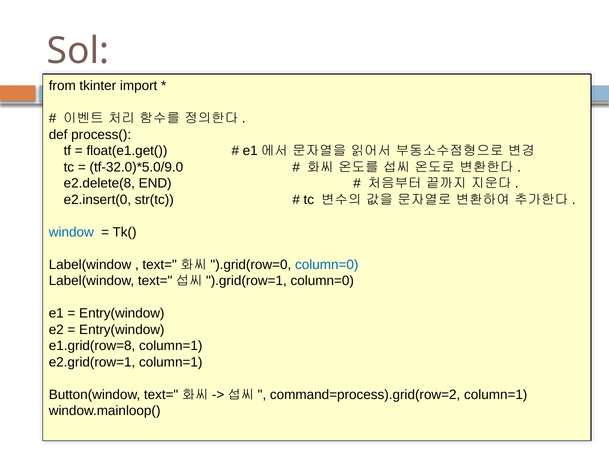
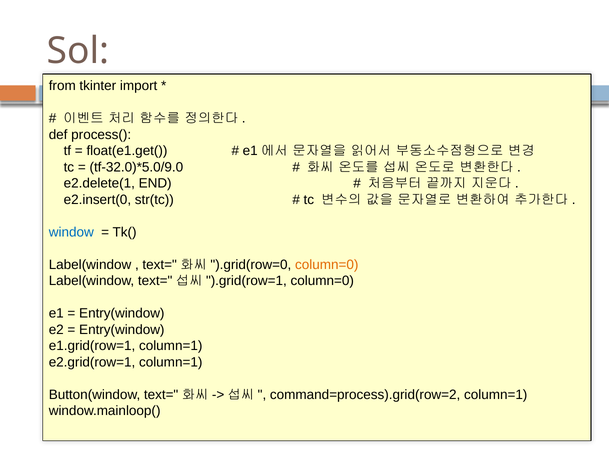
e2.delete(8: e2.delete(8 -> e2.delete(1
column=0 at (327, 265) colour: blue -> orange
e1.grid(row=8: e1.grid(row=8 -> e1.grid(row=1
